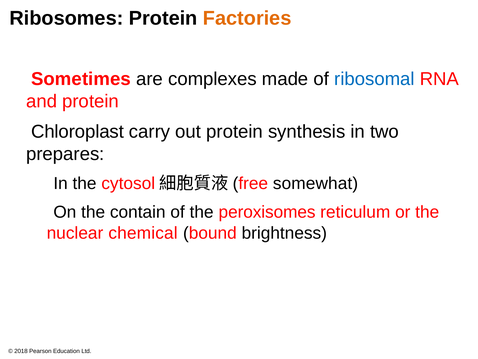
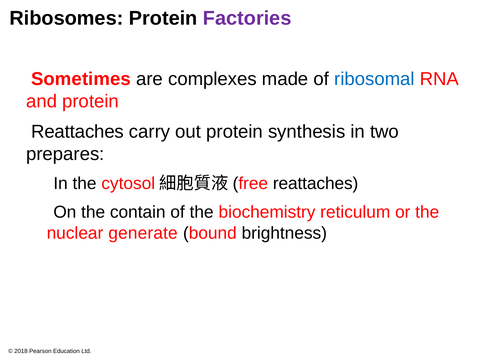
Factories colour: orange -> purple
Chloroplast at (77, 132): Chloroplast -> Reattaches
somewhat at (315, 183): somewhat -> reattaches
peroxisomes: peroxisomes -> biochemistry
chemical: chemical -> generate
